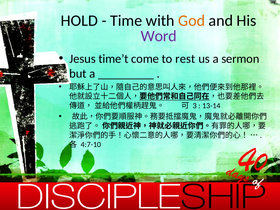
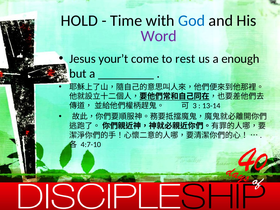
God colour: orange -> blue
time’t: time’t -> your’t
sermon: sermon -> enough
